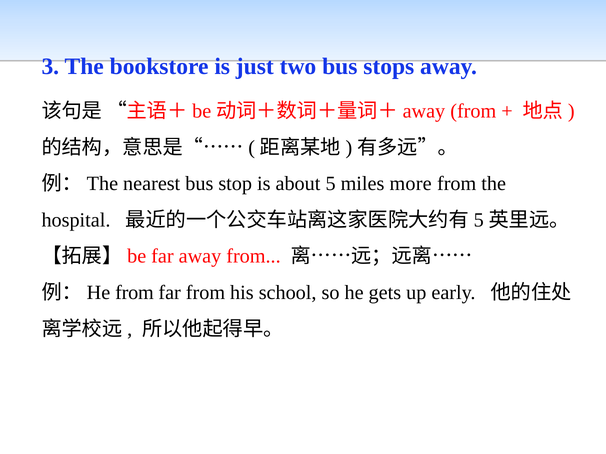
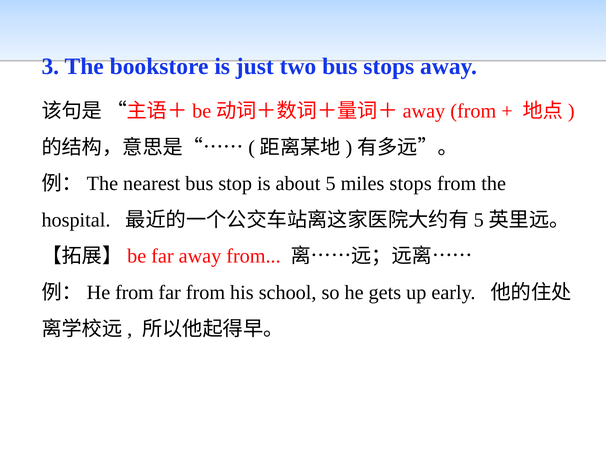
miles more: more -> stops
